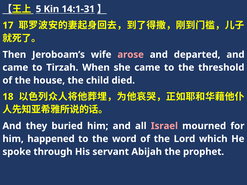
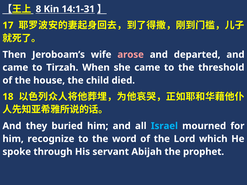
5: 5 -> 8
Israel colour: pink -> light blue
happened: happened -> recognize
